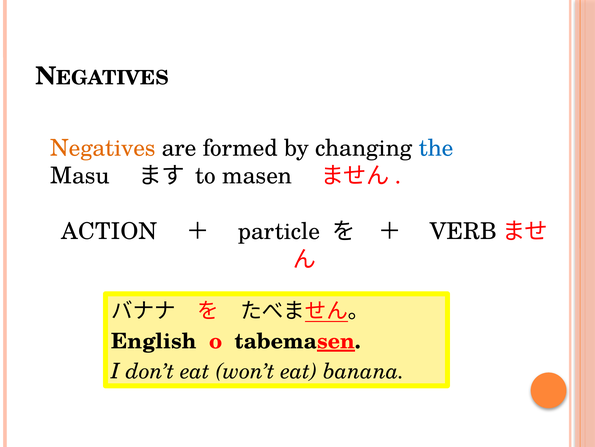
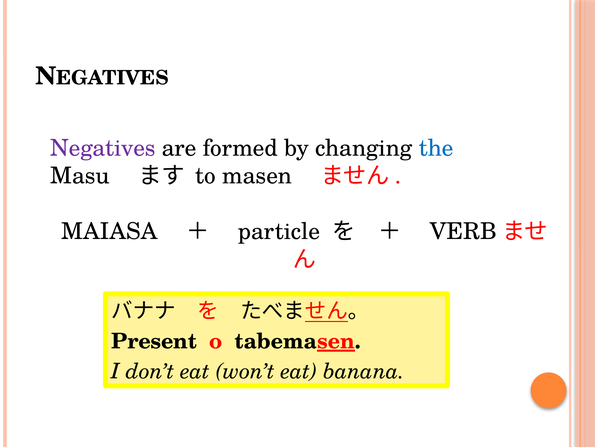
Negatives colour: orange -> purple
ACTION: ACTION -> MAIASA
English: English -> Present
